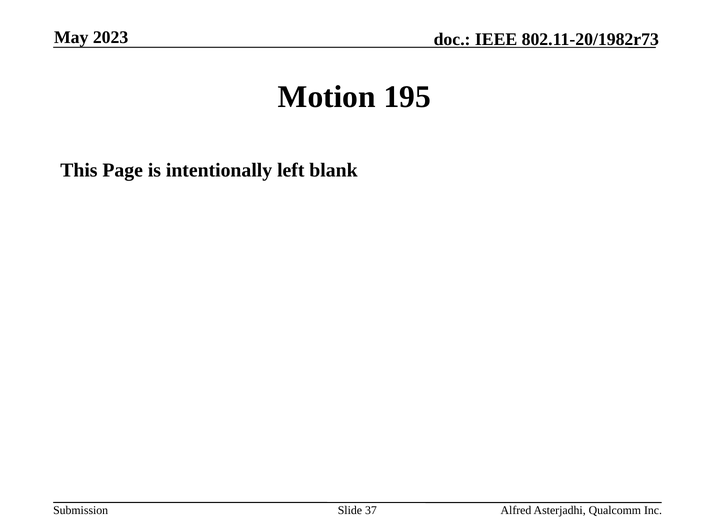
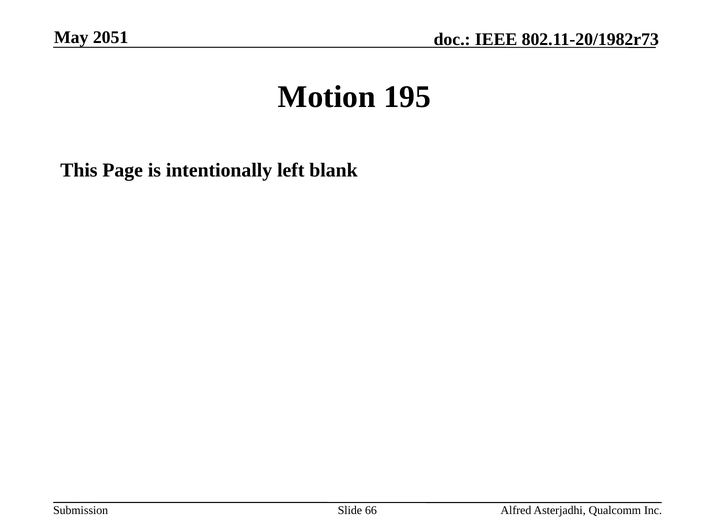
2023: 2023 -> 2051
37: 37 -> 66
